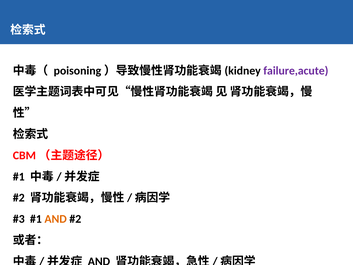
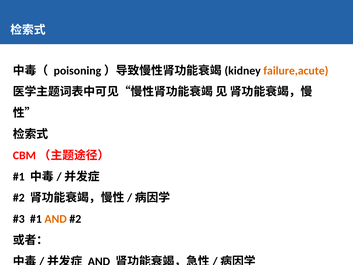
failure,acute colour: purple -> orange
